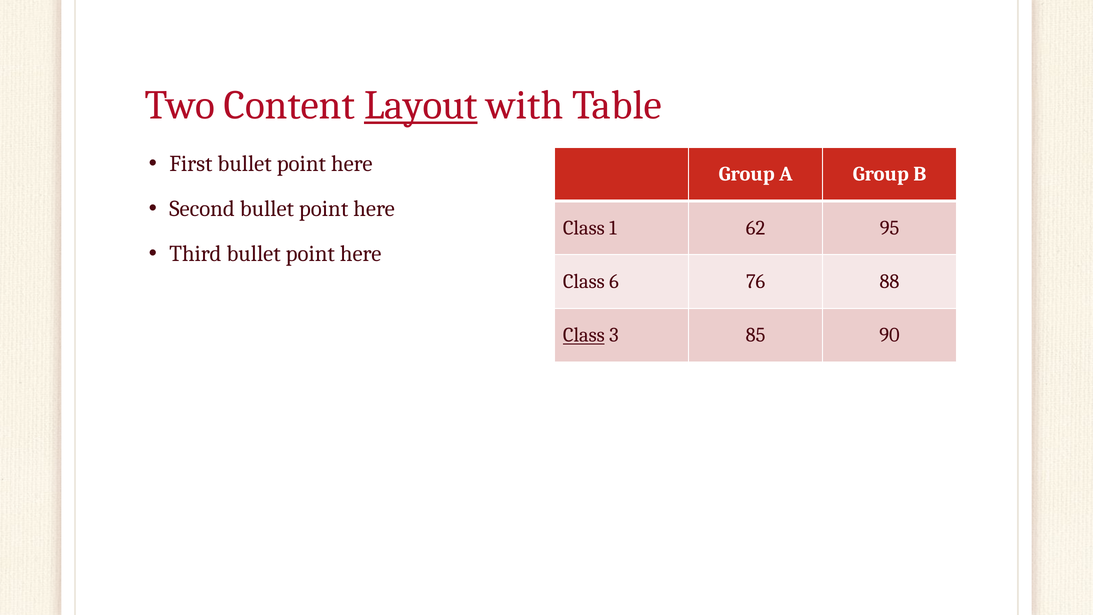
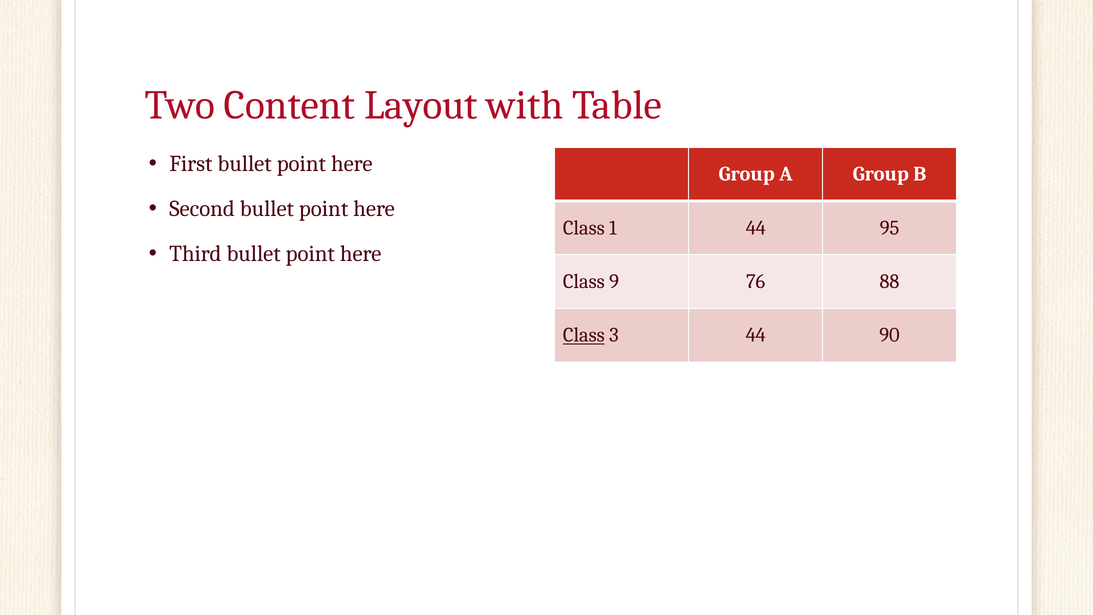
Layout underline: present -> none
1 62: 62 -> 44
6: 6 -> 9
3 85: 85 -> 44
